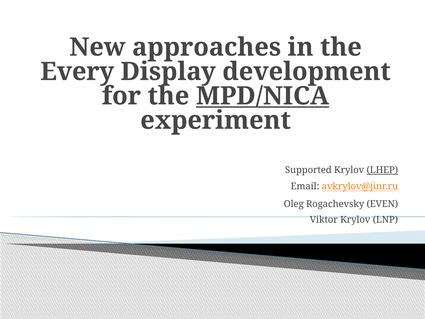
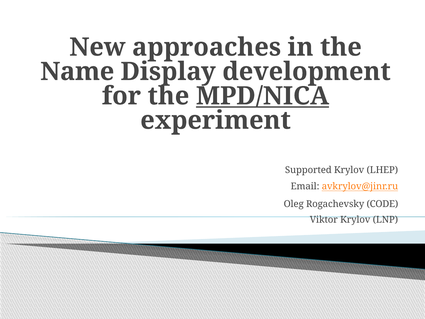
Every: Every -> Name
LHEP underline: present -> none
EVEN: EVEN -> CODE
